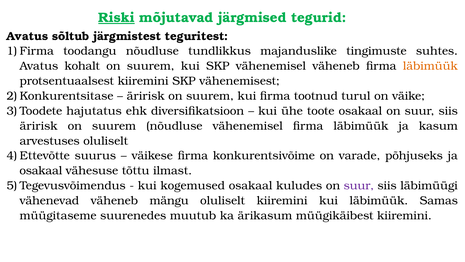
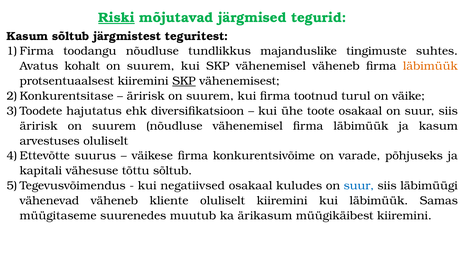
Avatus at (27, 36): Avatus -> Kasum
SKP at (184, 81) underline: none -> present
osakaal at (41, 170): osakaal -> kapitali
tõttu ilmast: ilmast -> sõltub
kogemused: kogemused -> negatiivsed
suur at (359, 185) colour: purple -> blue
mängu: mängu -> kliente
